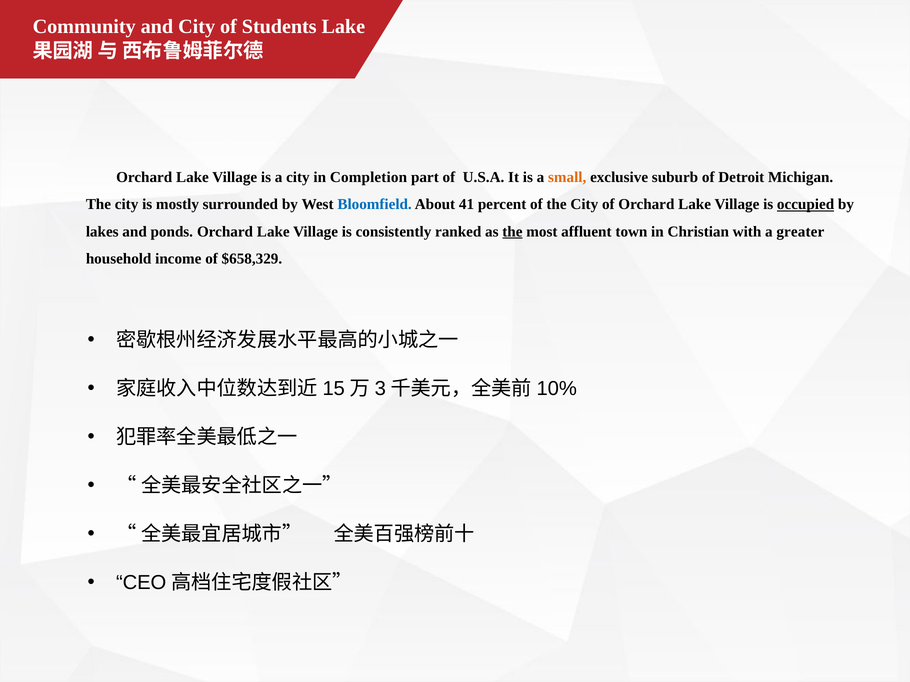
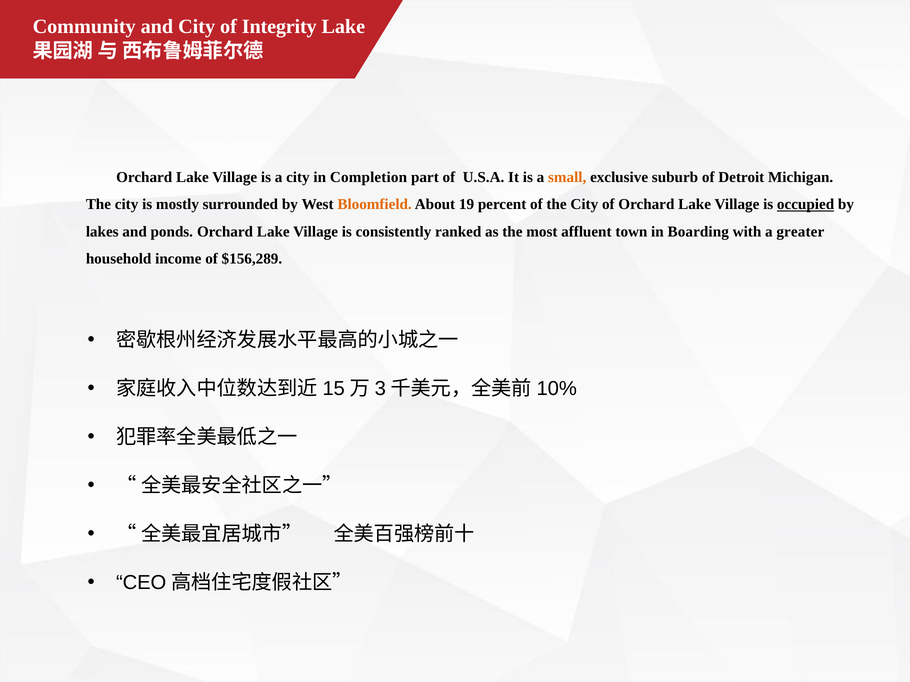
Students: Students -> Integrity
Bloomfield colour: blue -> orange
41: 41 -> 19
the at (512, 232) underline: present -> none
Christian: Christian -> Boarding
$658,329: $658,329 -> $156,289
